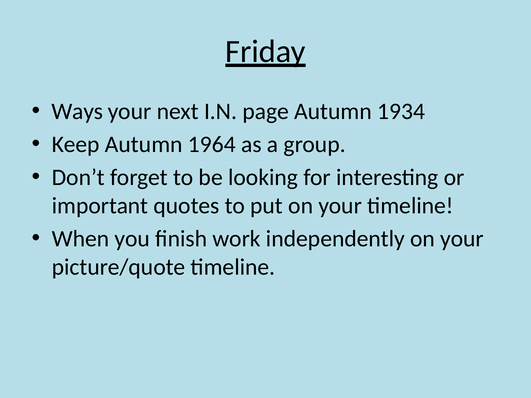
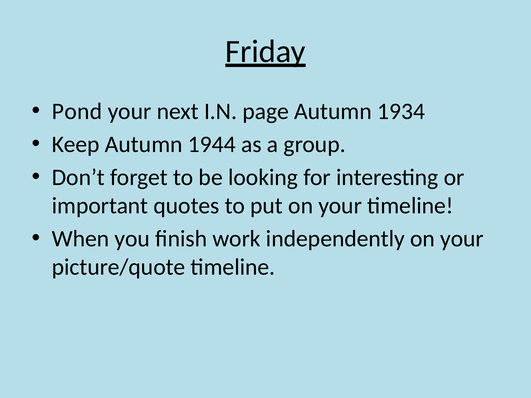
Ways: Ways -> Pond
1964: 1964 -> 1944
